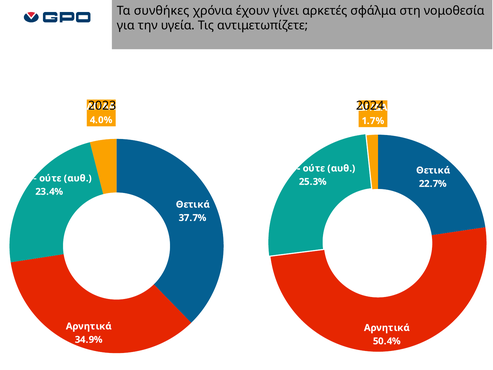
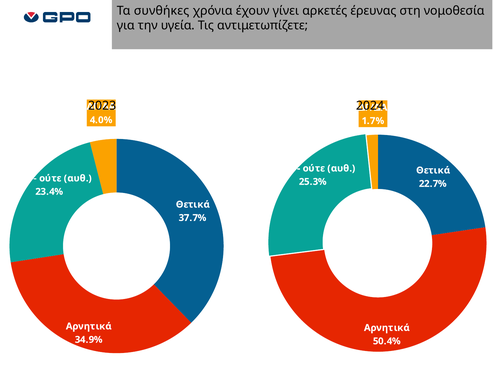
σφάλμα: σφάλμα -> έρευνας
